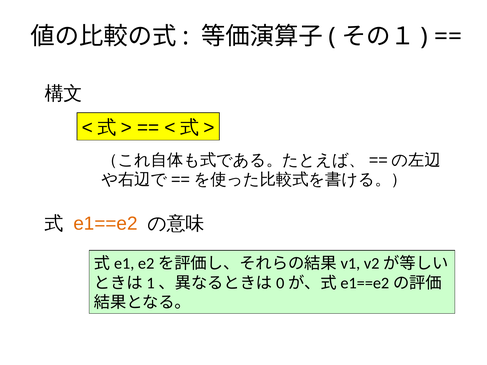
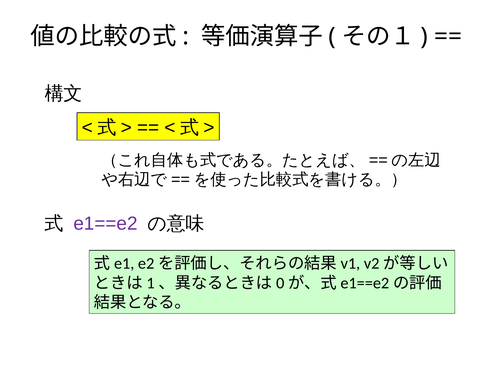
e1==e2 colour: orange -> purple
